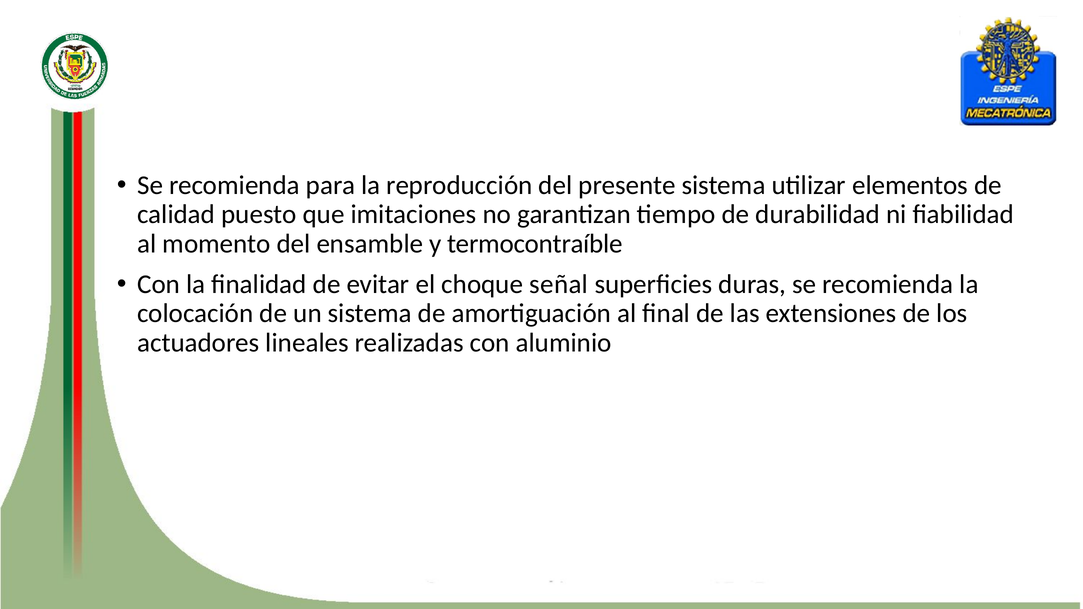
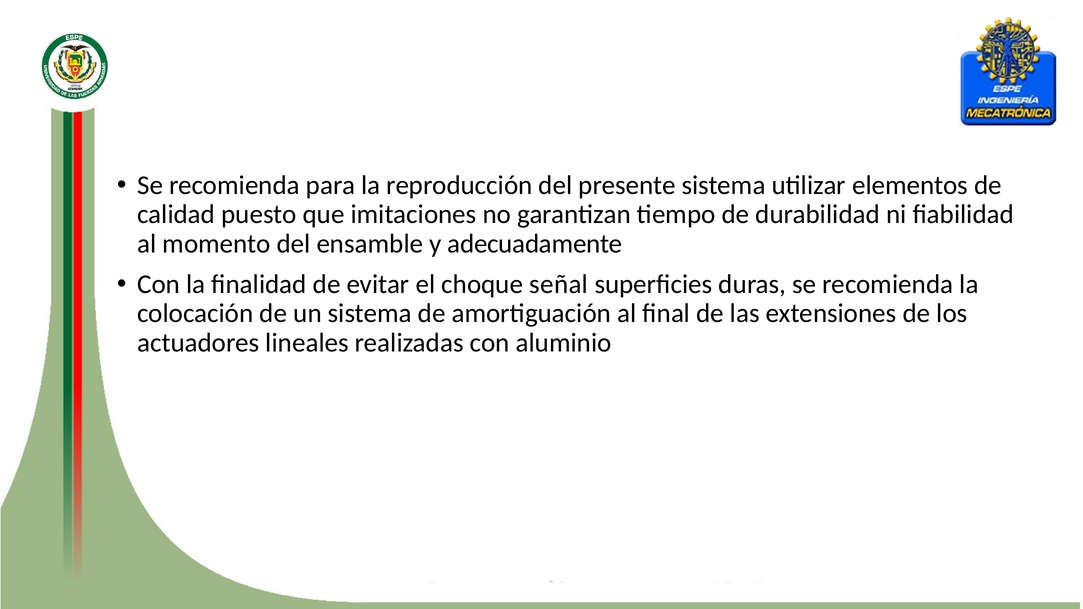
termocontraíble: termocontraíble -> adecuadamente
